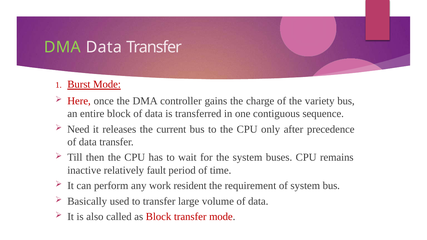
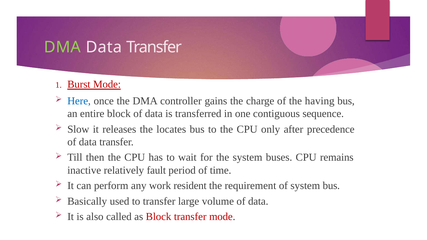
Here colour: red -> blue
variety: variety -> having
Need: Need -> Slow
current: current -> locates
